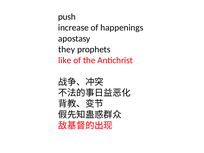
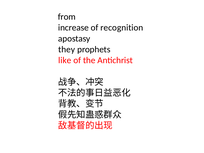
push: push -> from
happenings: happenings -> recognition
